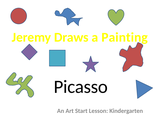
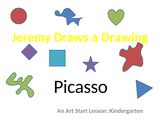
Painting: Painting -> Drawing
